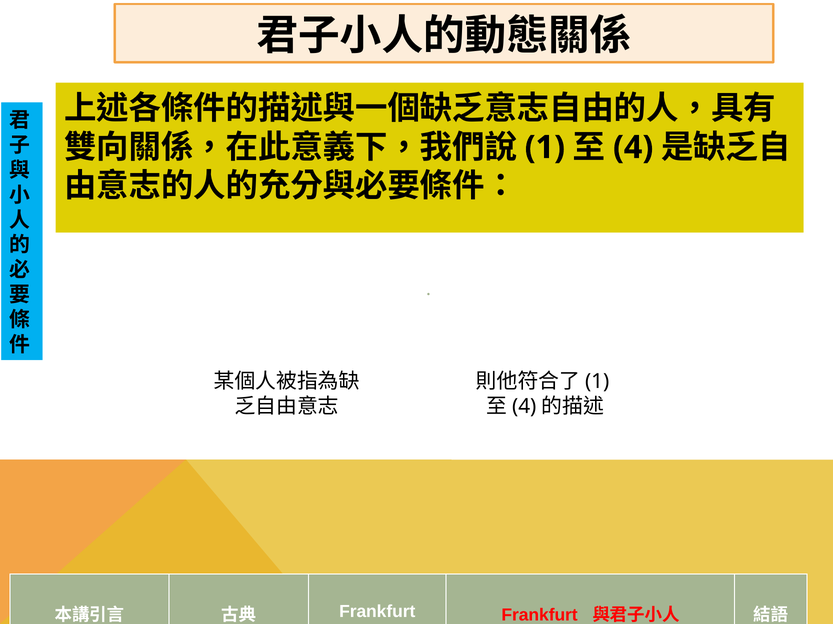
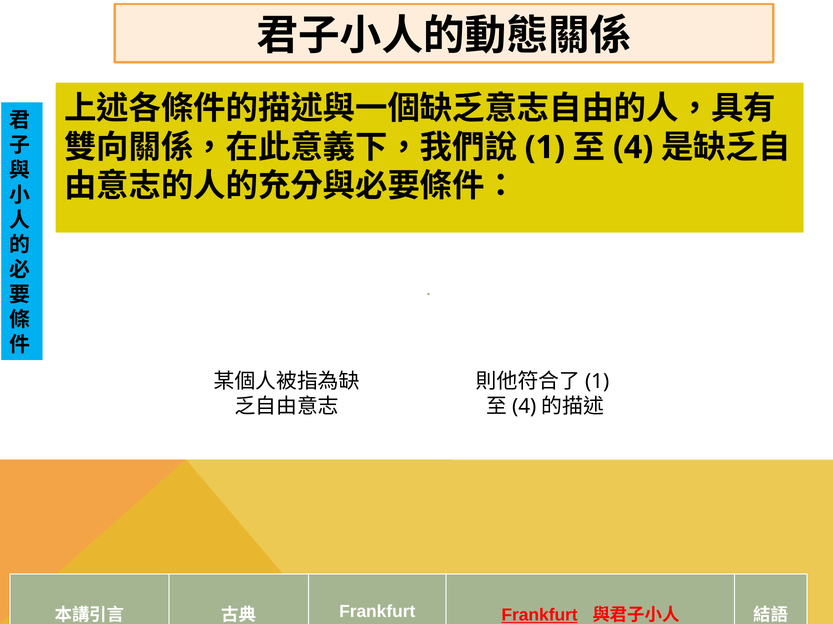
Frankfurt at (540, 616) underline: none -> present
